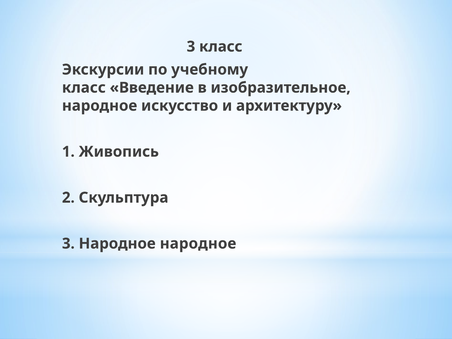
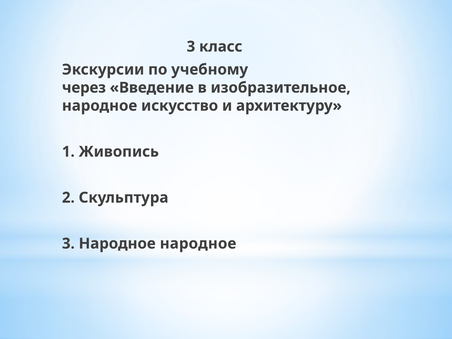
класс at (84, 88): класс -> через
